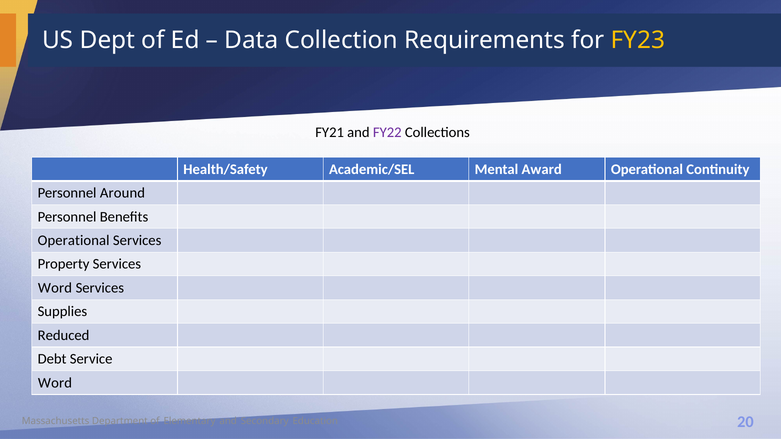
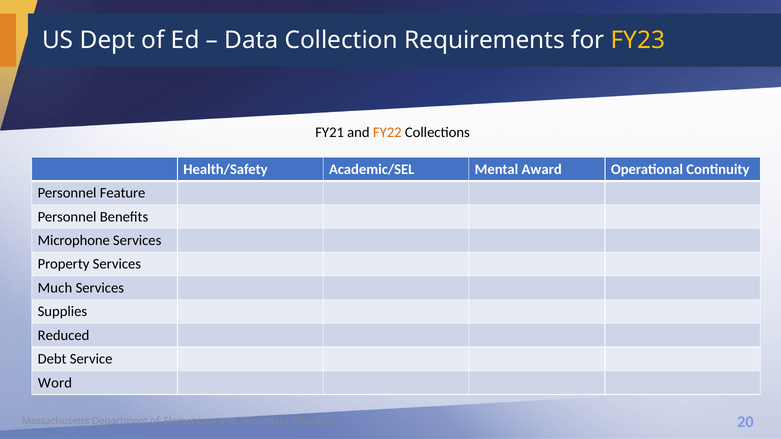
FY22 colour: purple -> orange
Around: Around -> Feature
Operational at (74, 241): Operational -> Microphone
Word at (55, 288): Word -> Much
